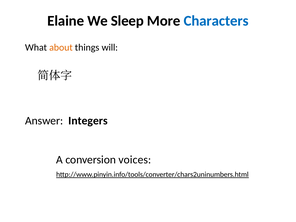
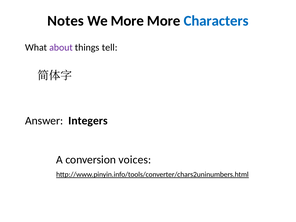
Elaine: Elaine -> Notes
We Sleep: Sleep -> More
about colour: orange -> purple
will: will -> tell
